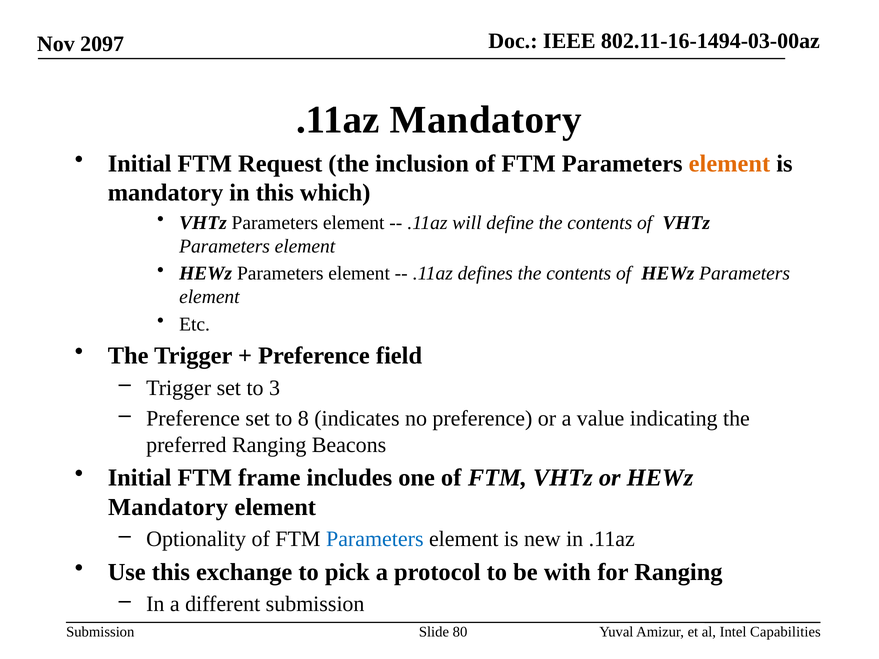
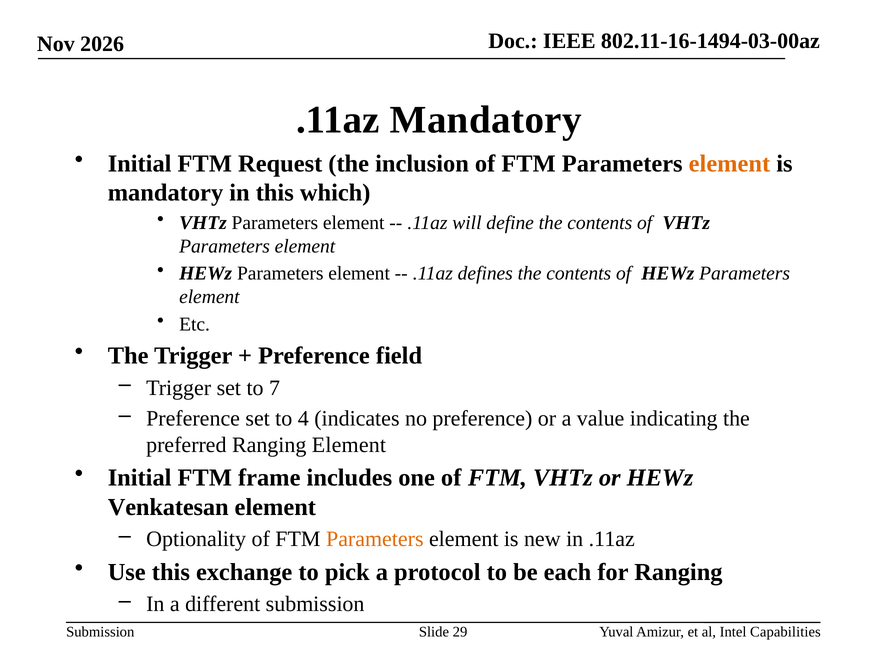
2097: 2097 -> 2026
3: 3 -> 7
8: 8 -> 4
Ranging Beacons: Beacons -> Element
Mandatory at (168, 507): Mandatory -> Venkatesan
Parameters at (375, 539) colour: blue -> orange
with: with -> each
80: 80 -> 29
